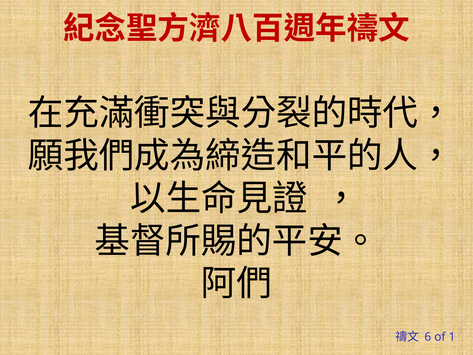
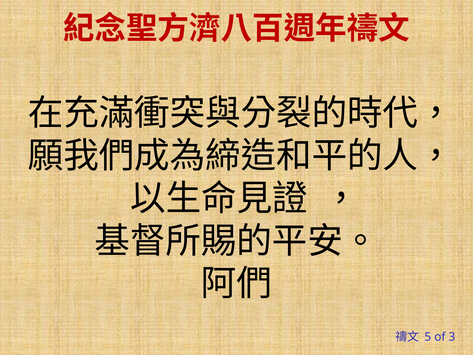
6: 6 -> 5
1: 1 -> 3
